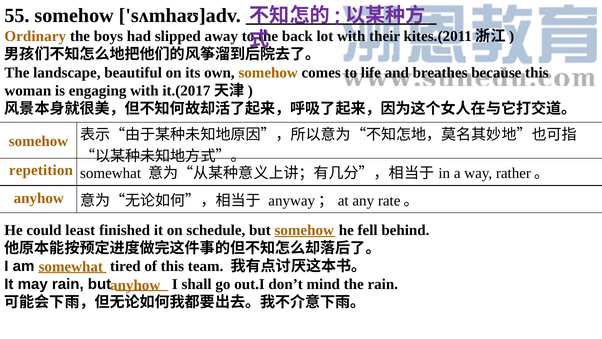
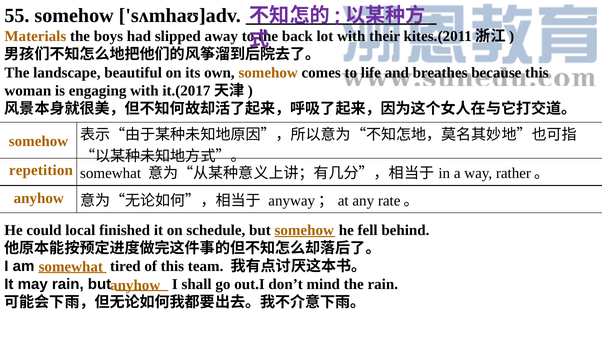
Ordinary: Ordinary -> Materials
least: least -> local
